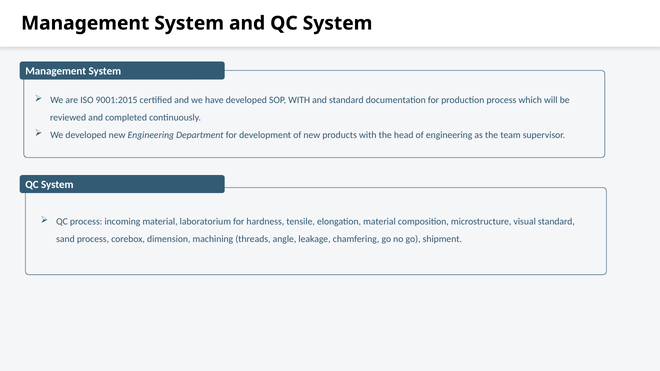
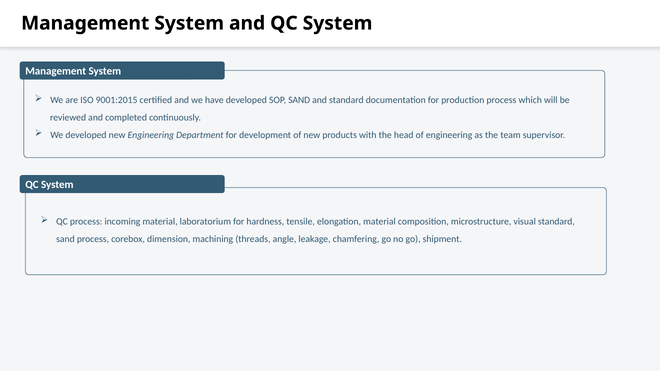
SOP WITH: WITH -> SAND
